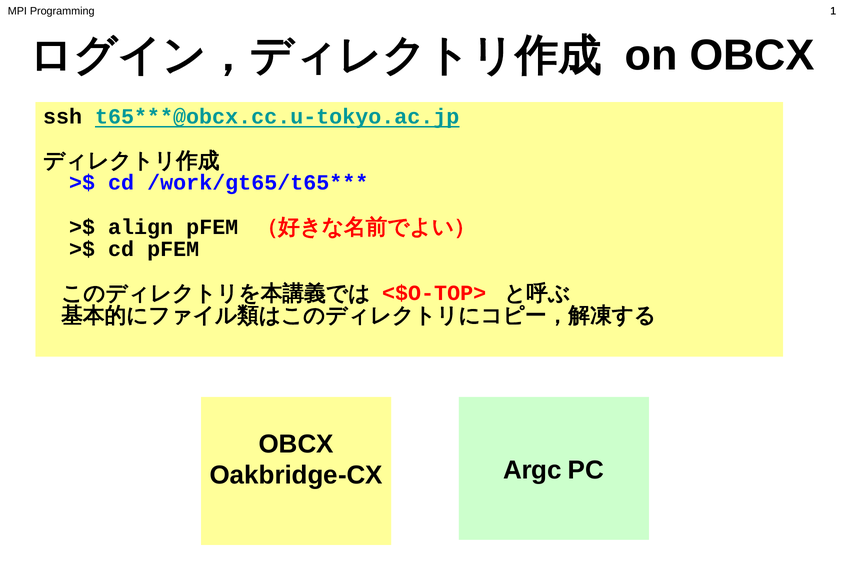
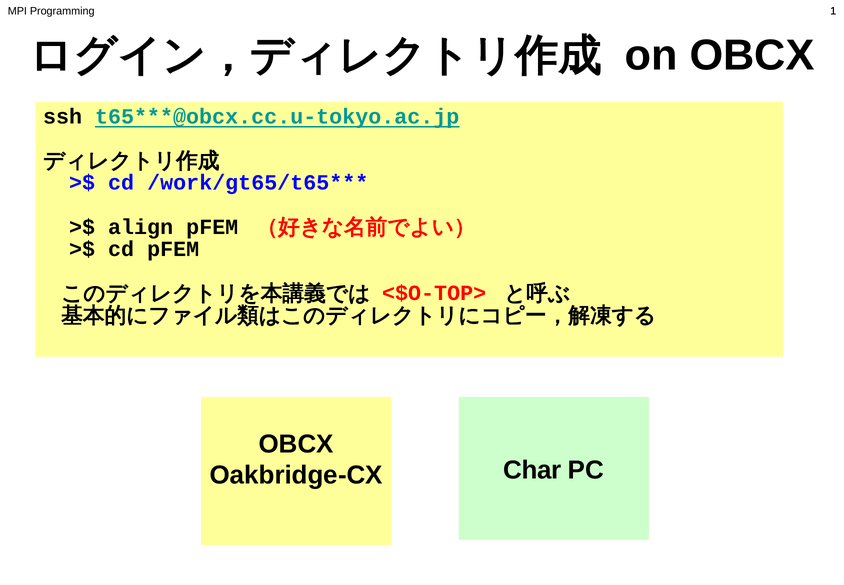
Argc: Argc -> Char
